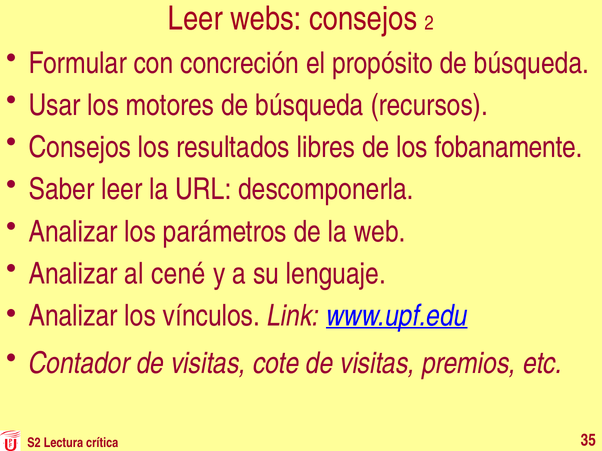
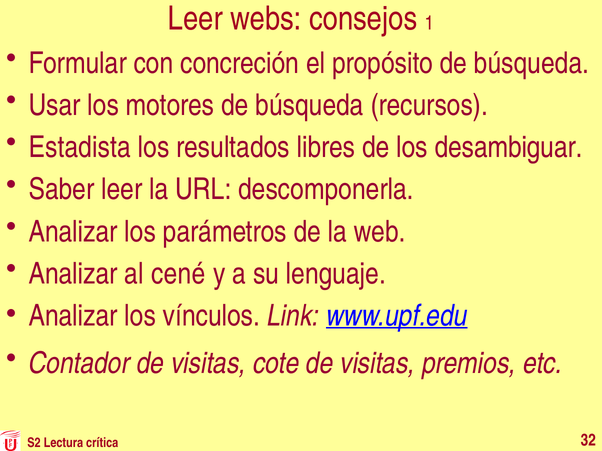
2: 2 -> 1
Consejos at (80, 148): Consejos -> Estadista
fobanamente: fobanamente -> desambiguar
35: 35 -> 32
